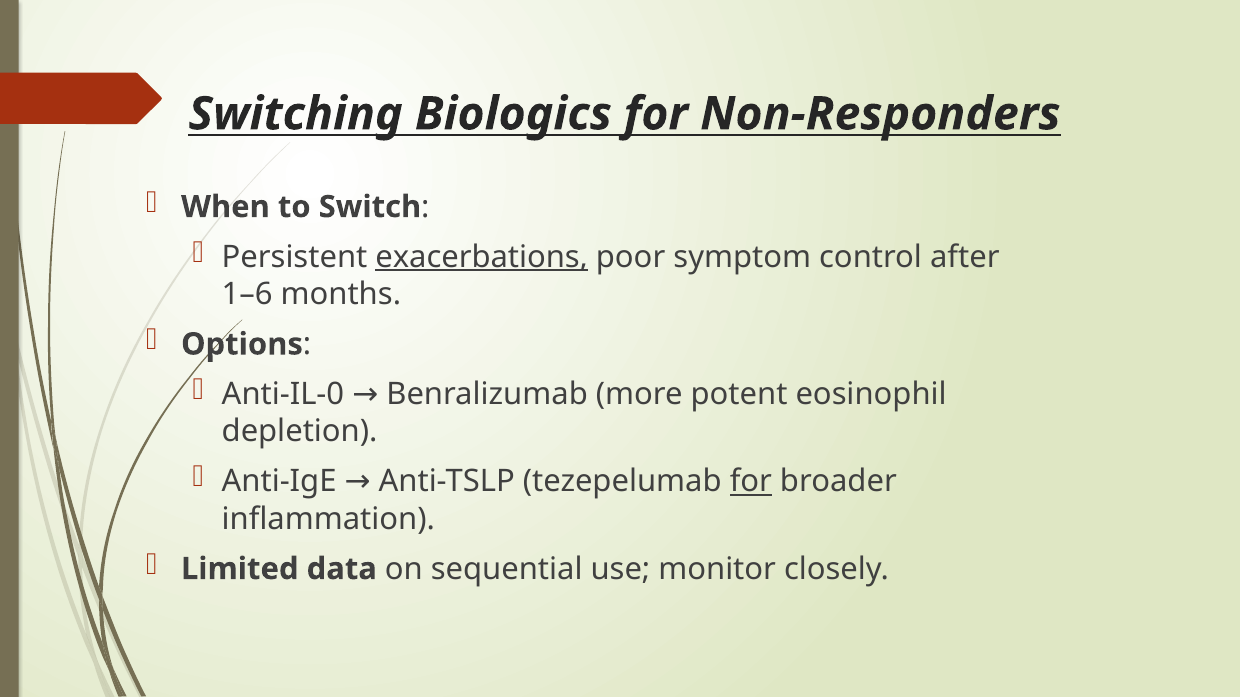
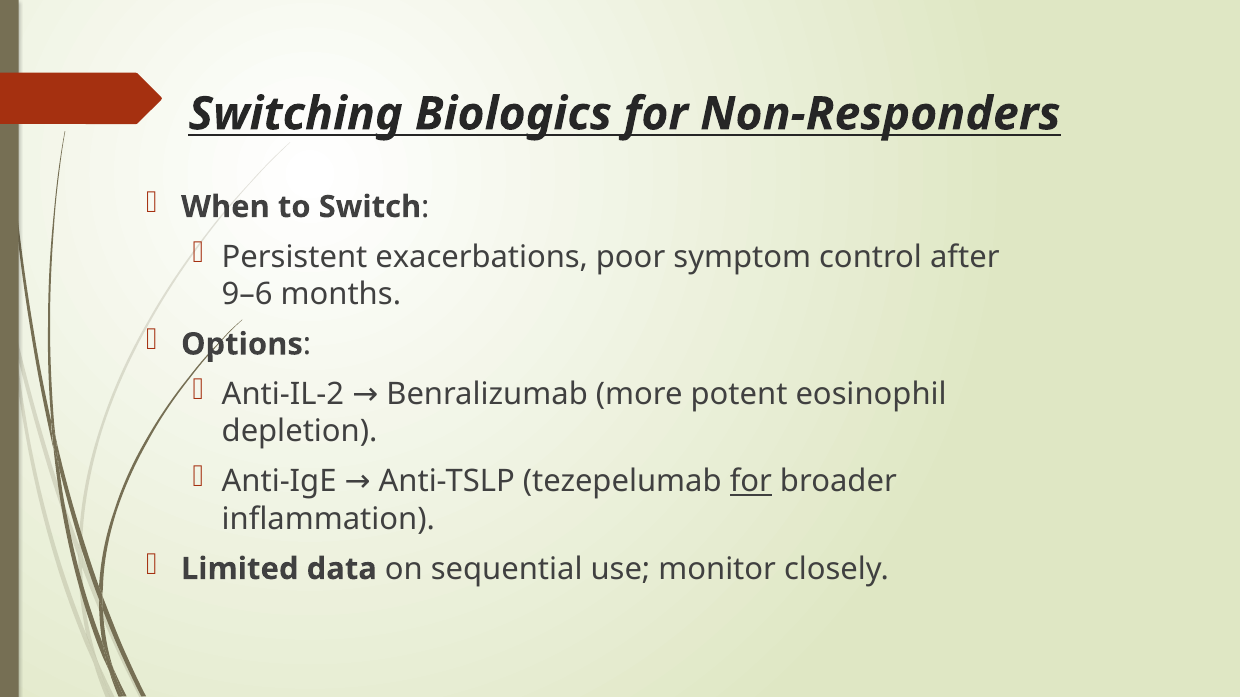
exacerbations underline: present -> none
1–6: 1–6 -> 9–6
Anti-IL-0: Anti-IL-0 -> Anti-IL-2
